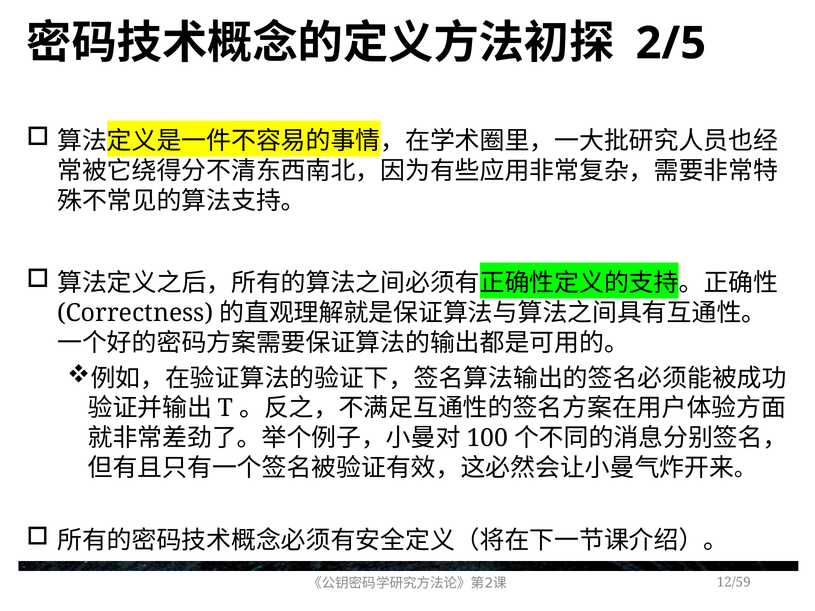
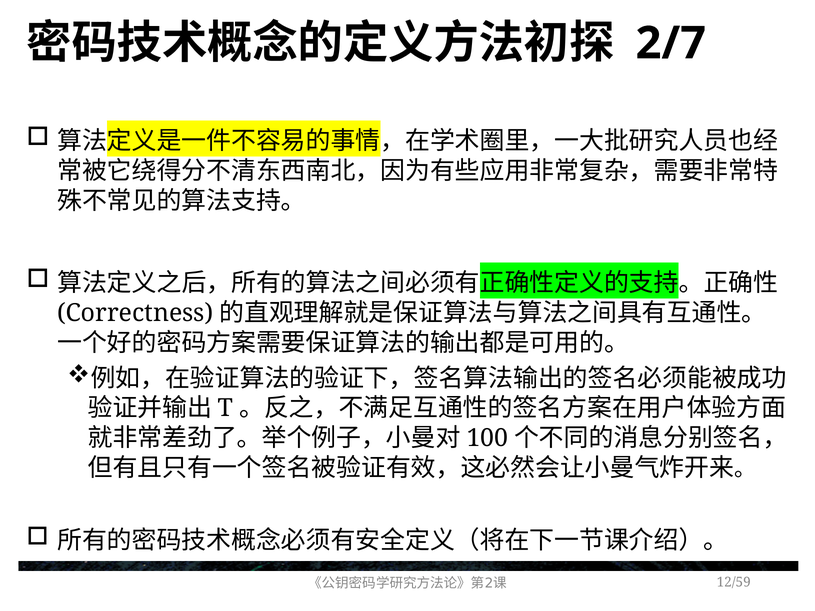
2/5: 2/5 -> 2/7
